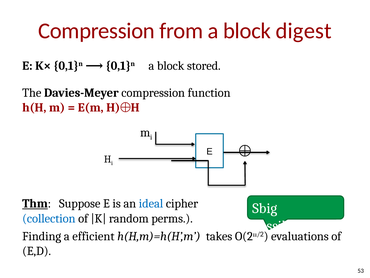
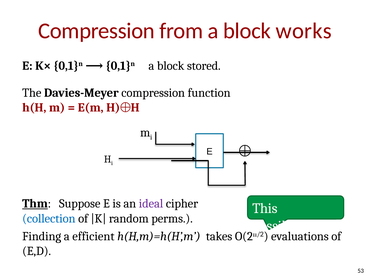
digest: digest -> works
ideal colour: blue -> purple
Sbig: Sbig -> This
